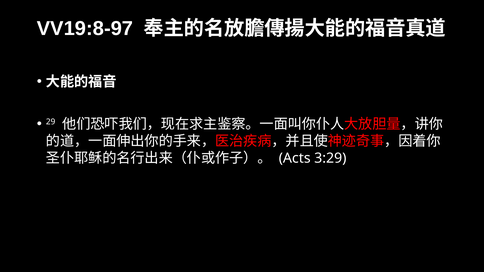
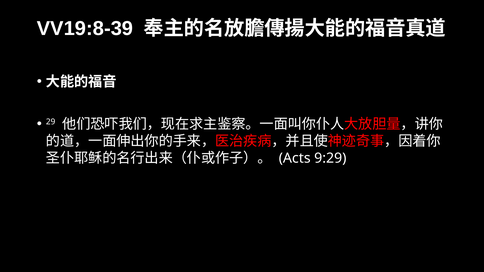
VV19:8-97: VV19:8-97 -> VV19:8-39
3:29: 3:29 -> 9:29
